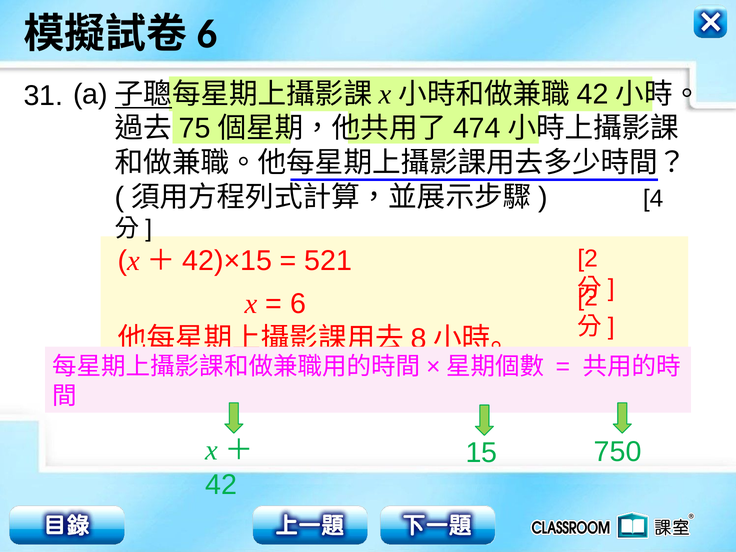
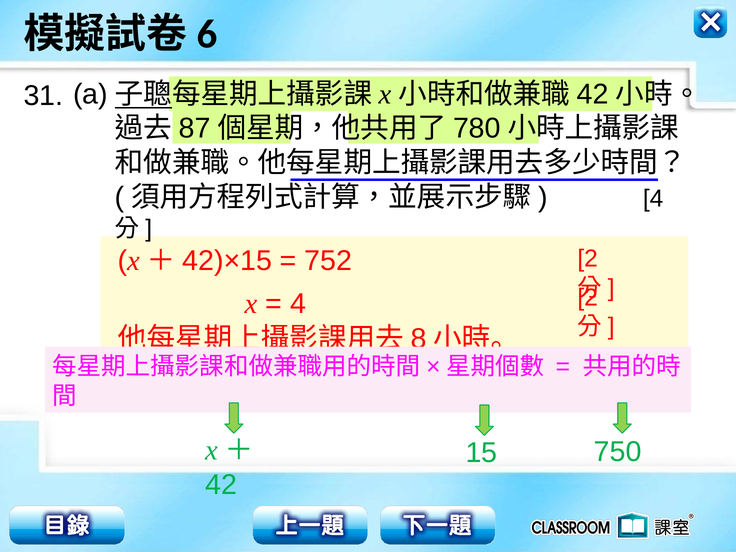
75: 75 -> 87
474: 474 -> 780
521: 521 -> 752
6 at (298, 304): 6 -> 4
